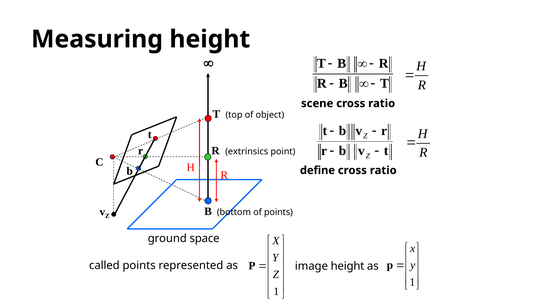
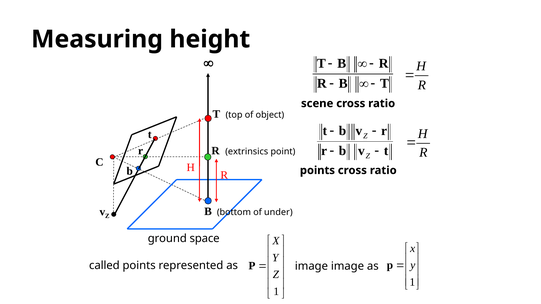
define at (317, 171): define -> points
of points: points -> under
image height: height -> image
